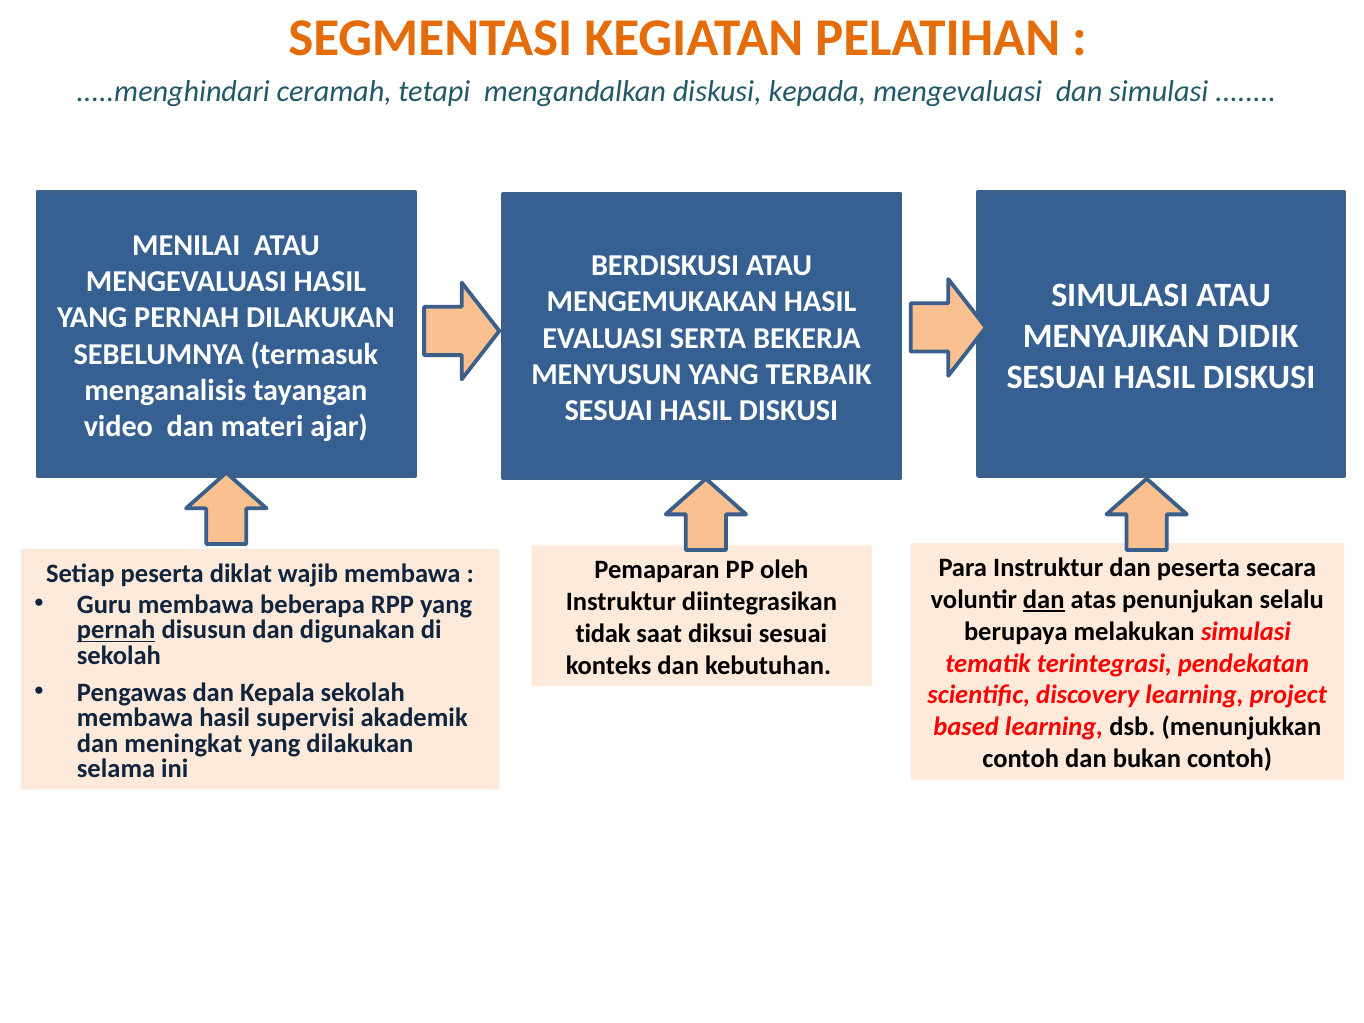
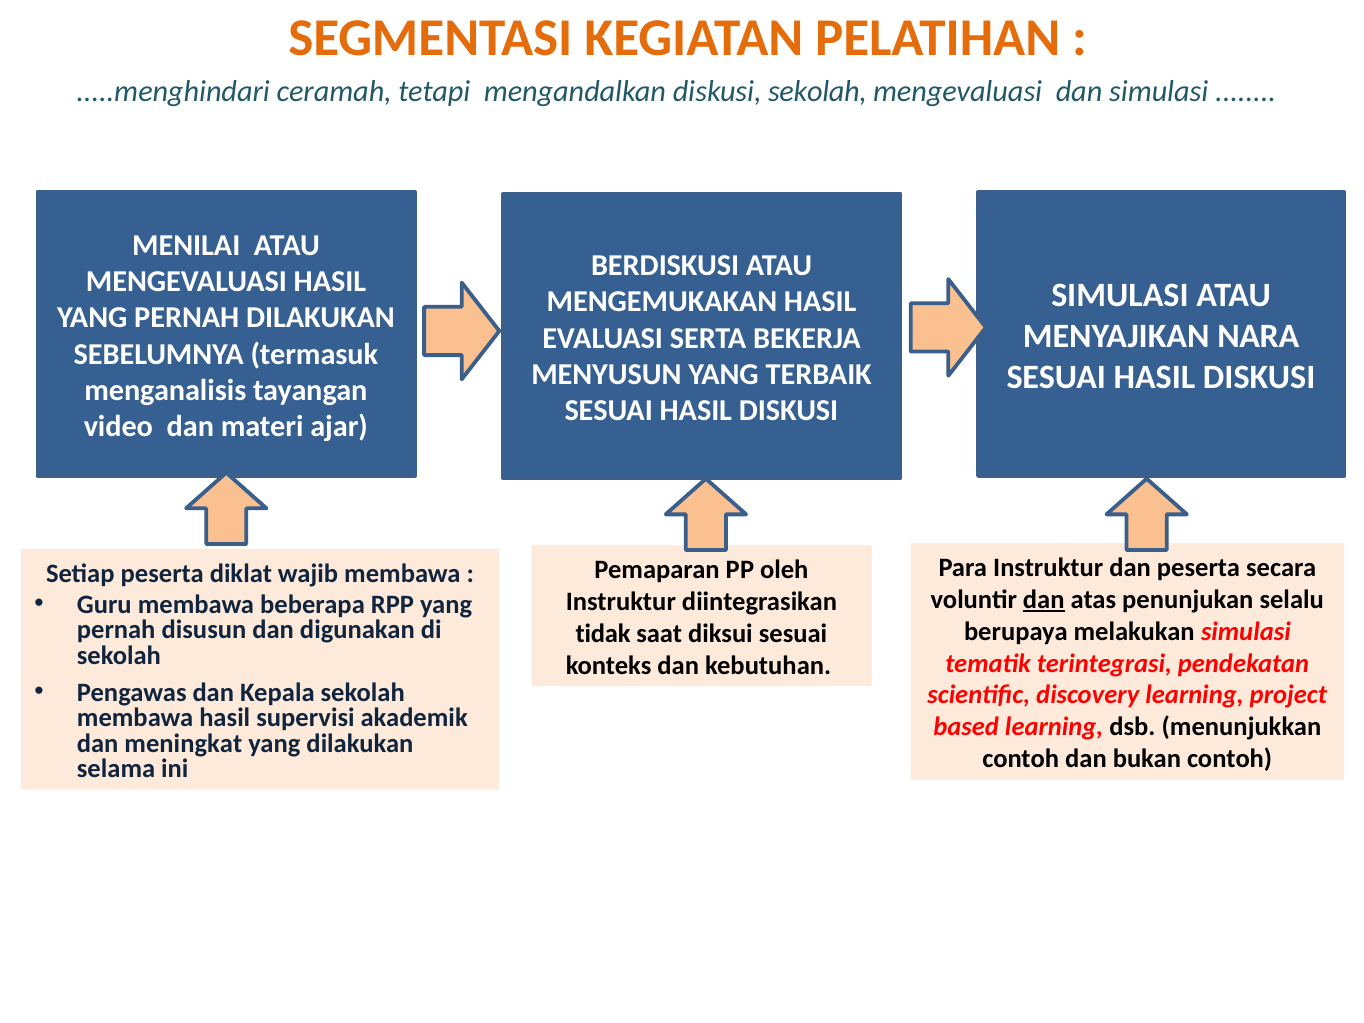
diskusi kepada: kepada -> sekolah
DIDIK: DIDIK -> NARA
pernah at (116, 630) underline: present -> none
